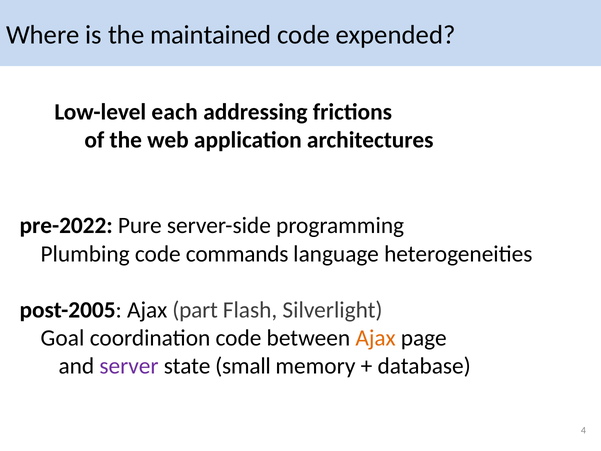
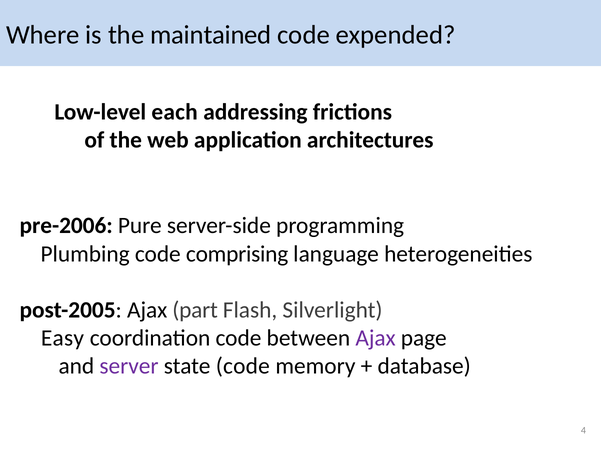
pre-2022: pre-2022 -> pre-2006
commands: commands -> comprising
Goal: Goal -> Easy
Ajax at (376, 338) colour: orange -> purple
state small: small -> code
